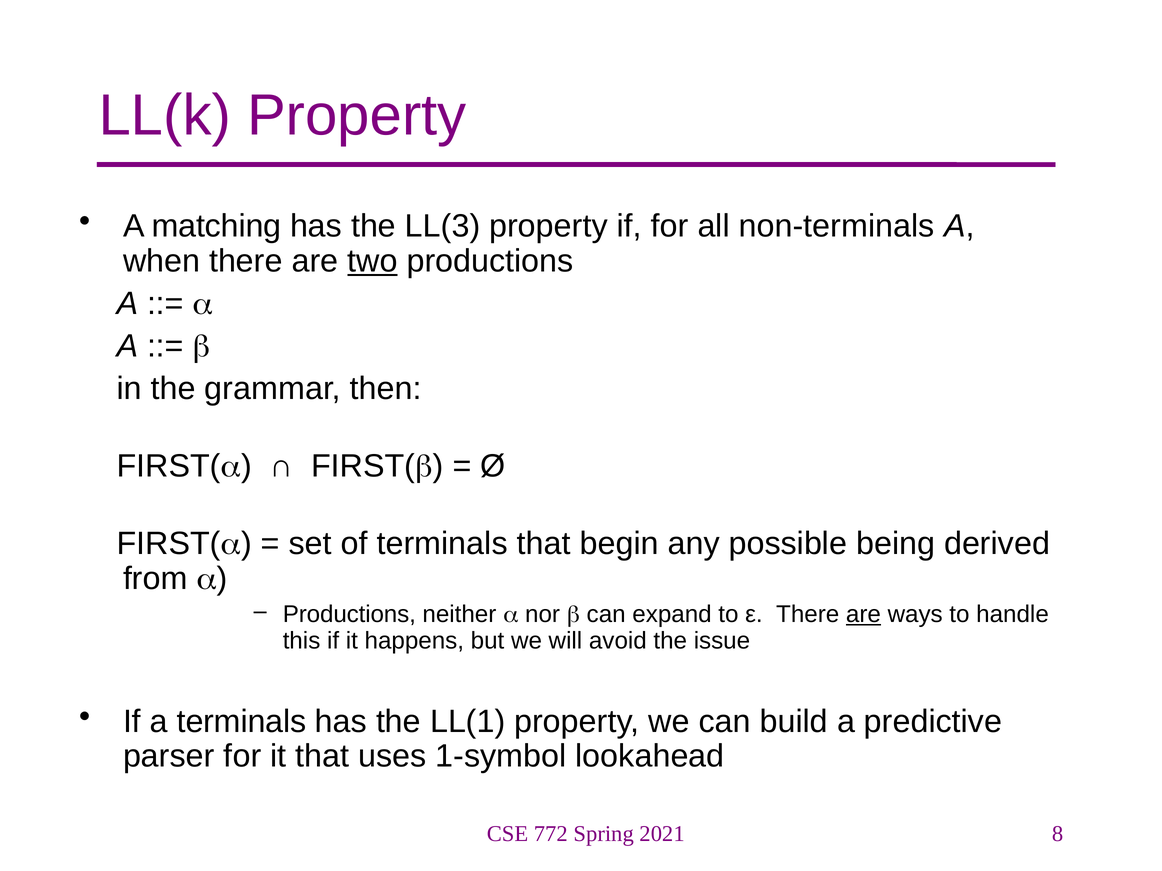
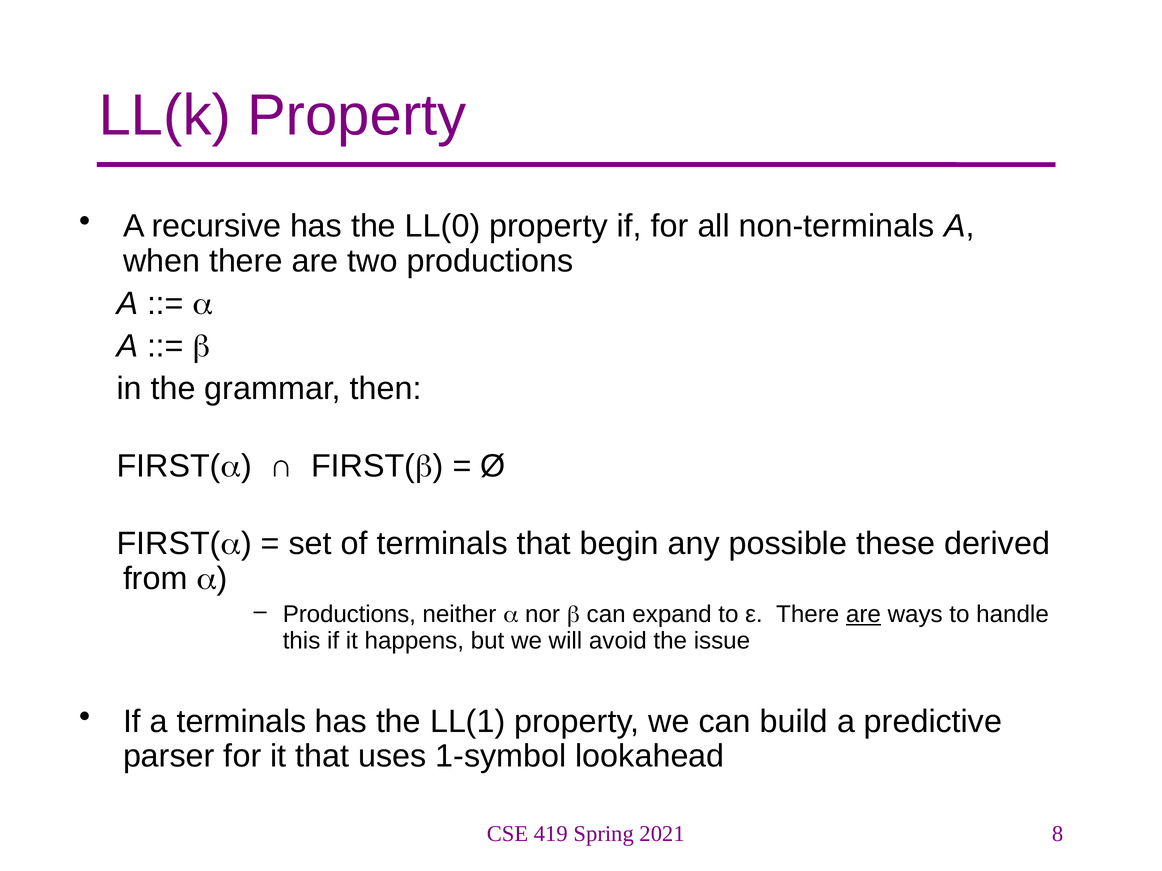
matching: matching -> recursive
LL(3: LL(3 -> LL(0
two underline: present -> none
being: being -> these
772: 772 -> 419
